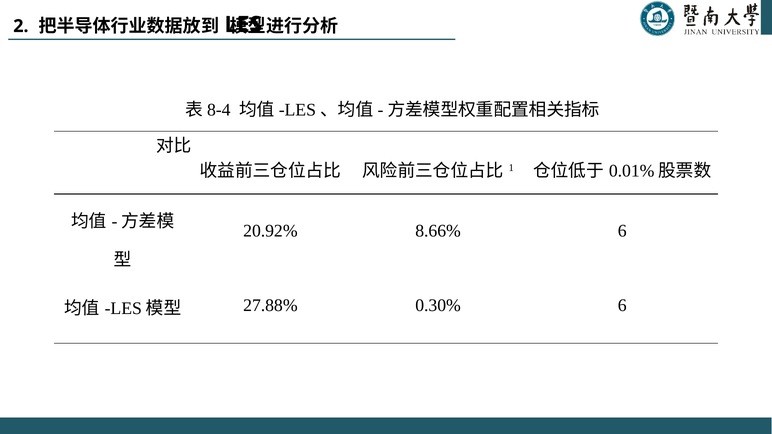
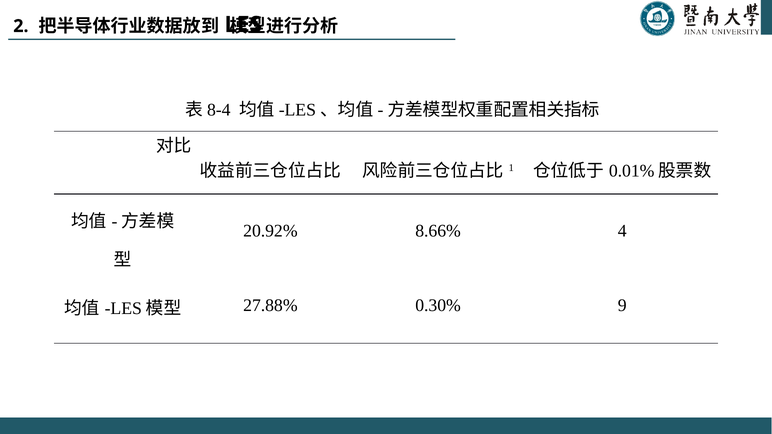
8.66% 6: 6 -> 4
0.30% 6: 6 -> 9
